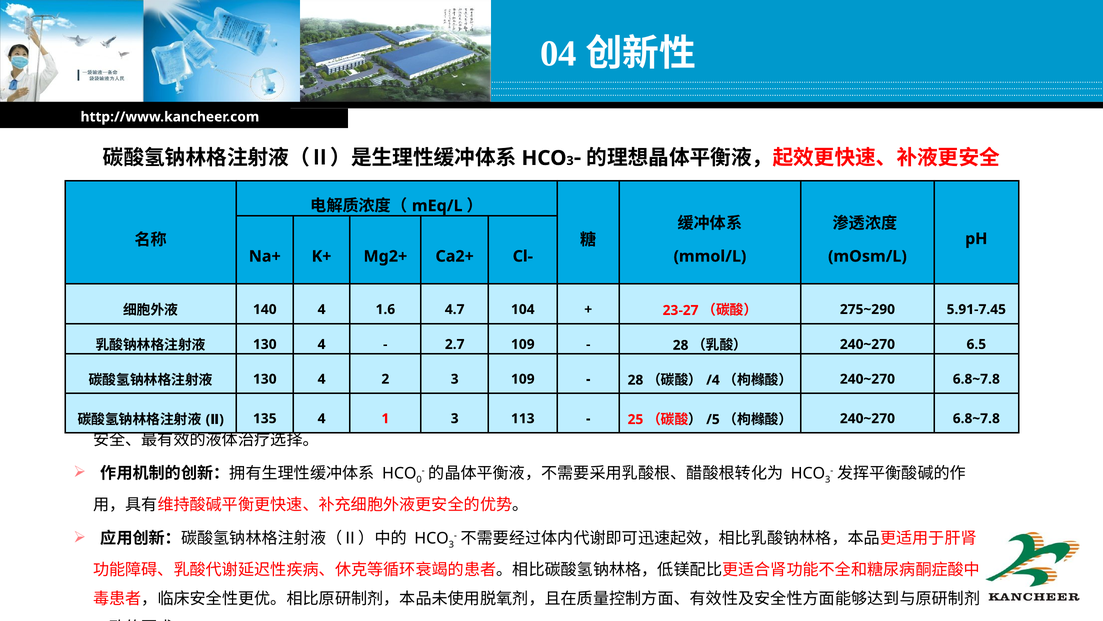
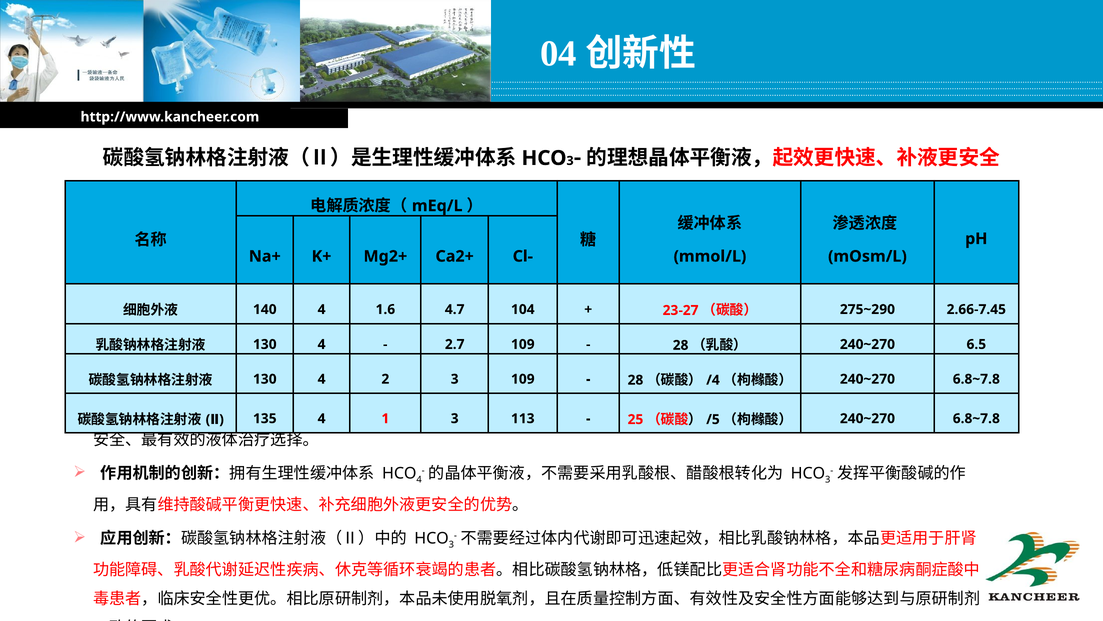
5.91-7.45: 5.91-7.45 -> 2.66-7.45
0 at (419, 479): 0 -> 4
